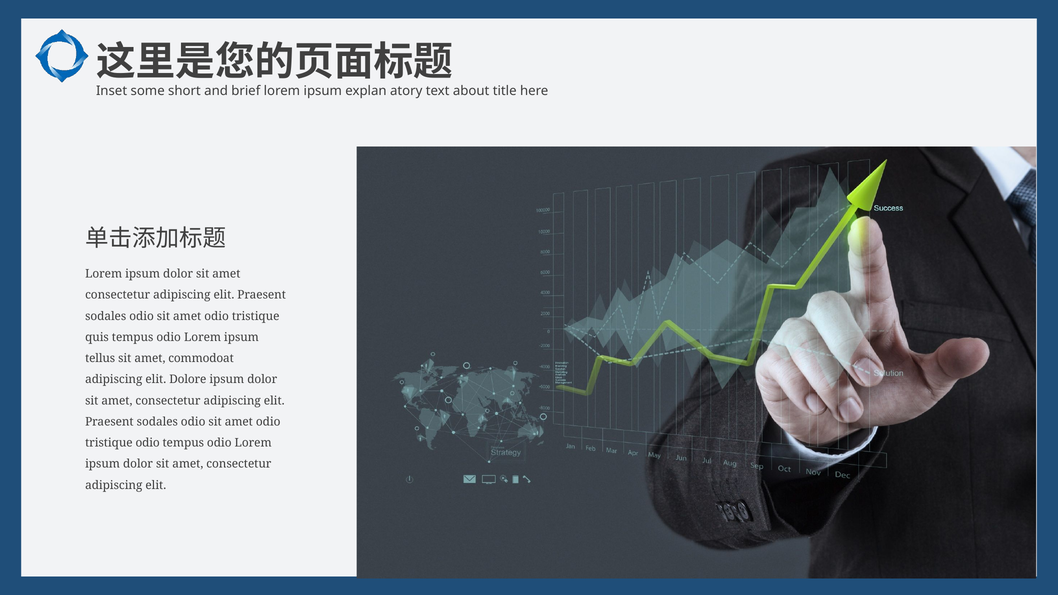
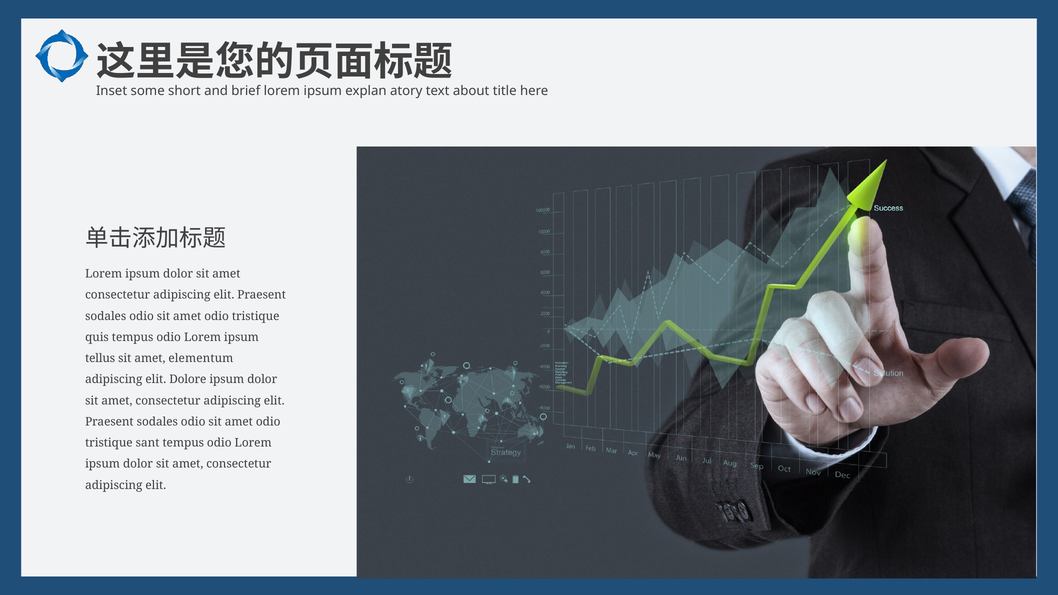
commodoat: commodoat -> elementum
tristique odio: odio -> sant
